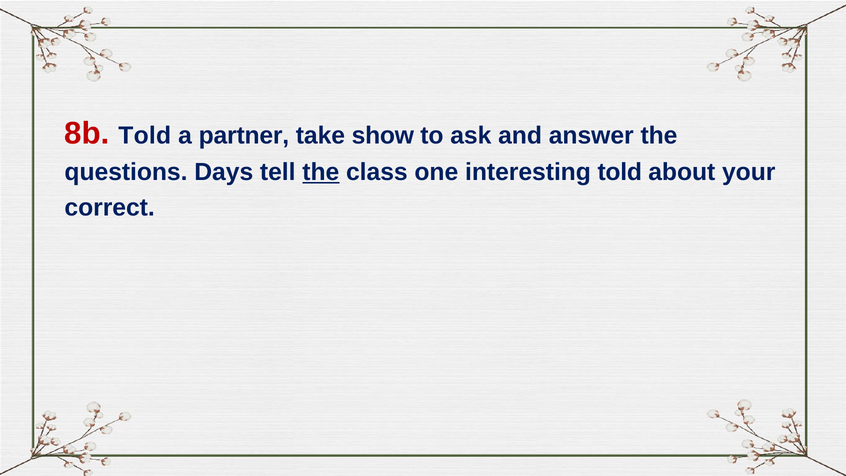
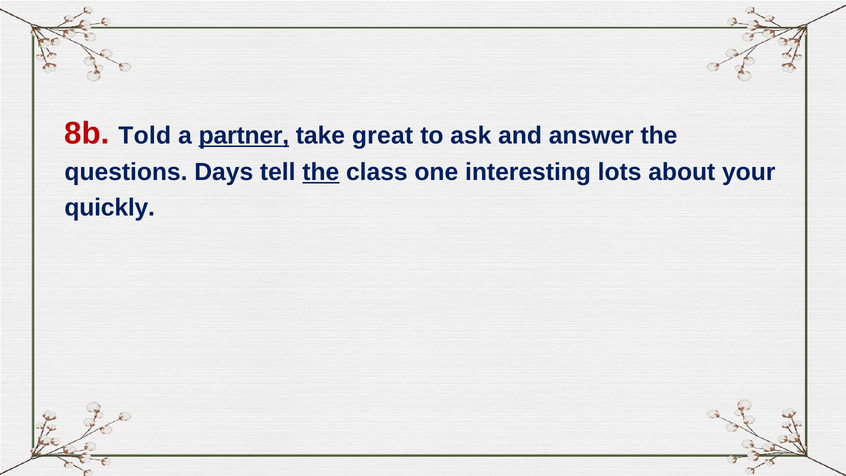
partner underline: none -> present
show: show -> great
interesting told: told -> lots
correct: correct -> quickly
